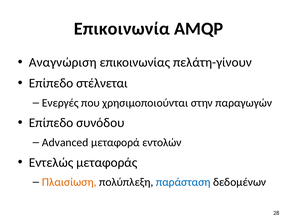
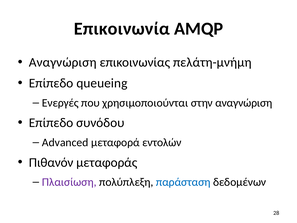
πελάτη-γίνουν: πελάτη-γίνουν -> πελάτη-μνήμη
στέλνεται: στέλνεται -> queueing
στην παραγωγών: παραγωγών -> αναγνώριση
Εντελώς: Εντελώς -> Πιθανόν
Πλαισίωση colour: orange -> purple
